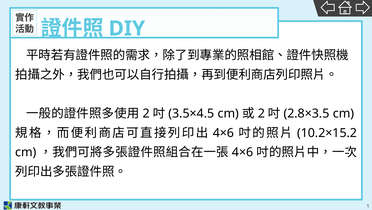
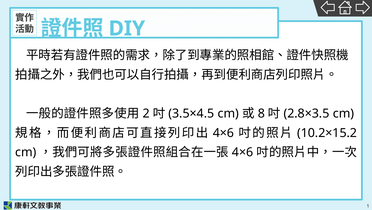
2 at (261, 113): 2 -> 8
